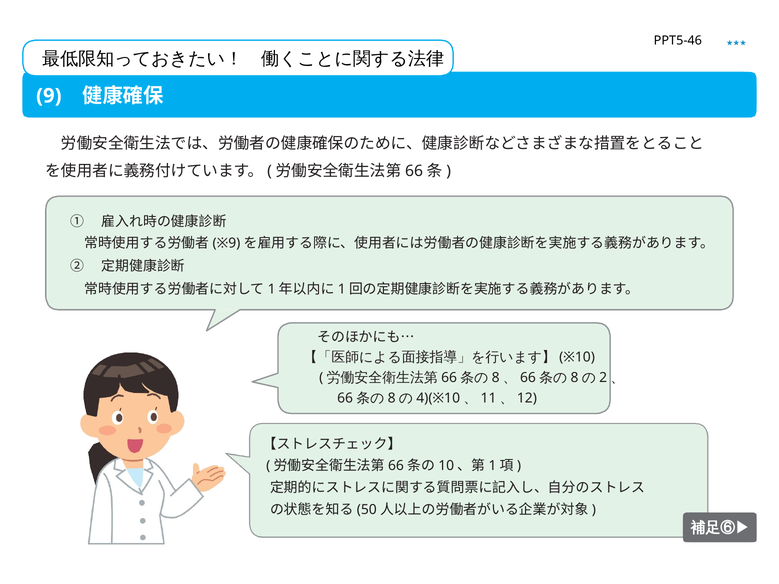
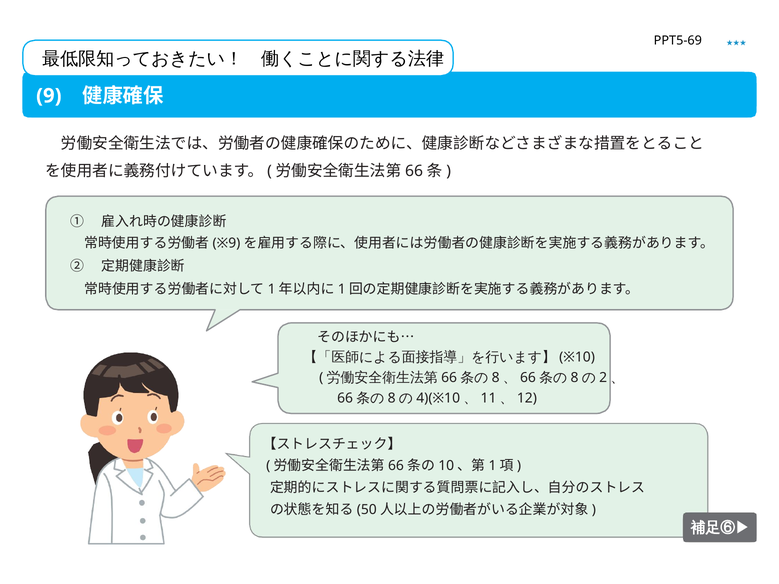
PPT5-46: PPT5-46 -> PPT5-69
